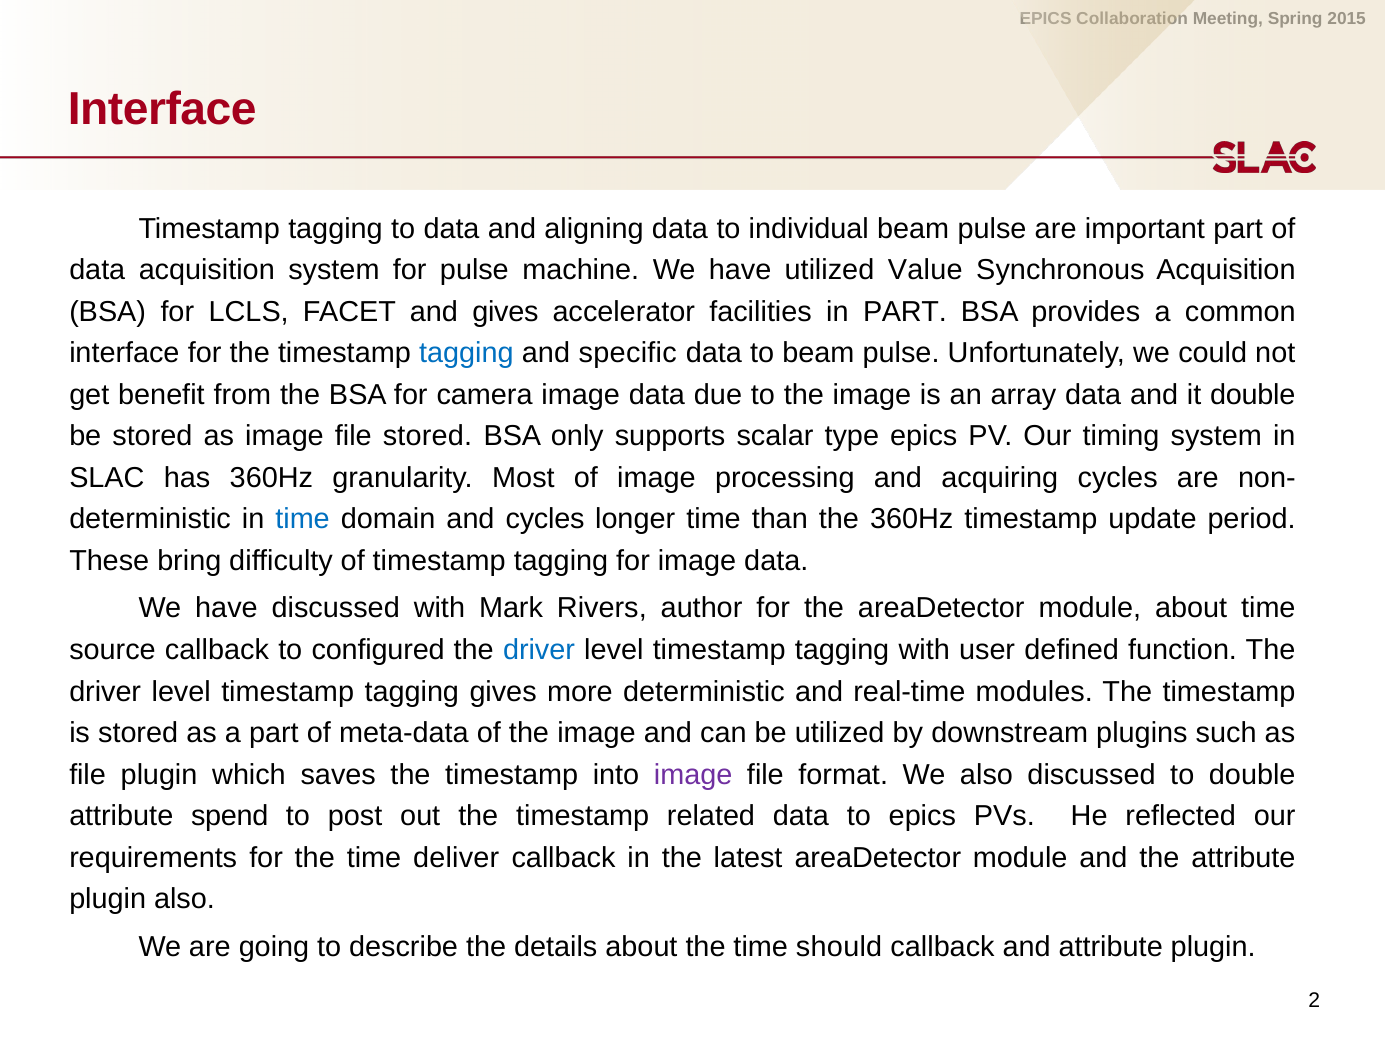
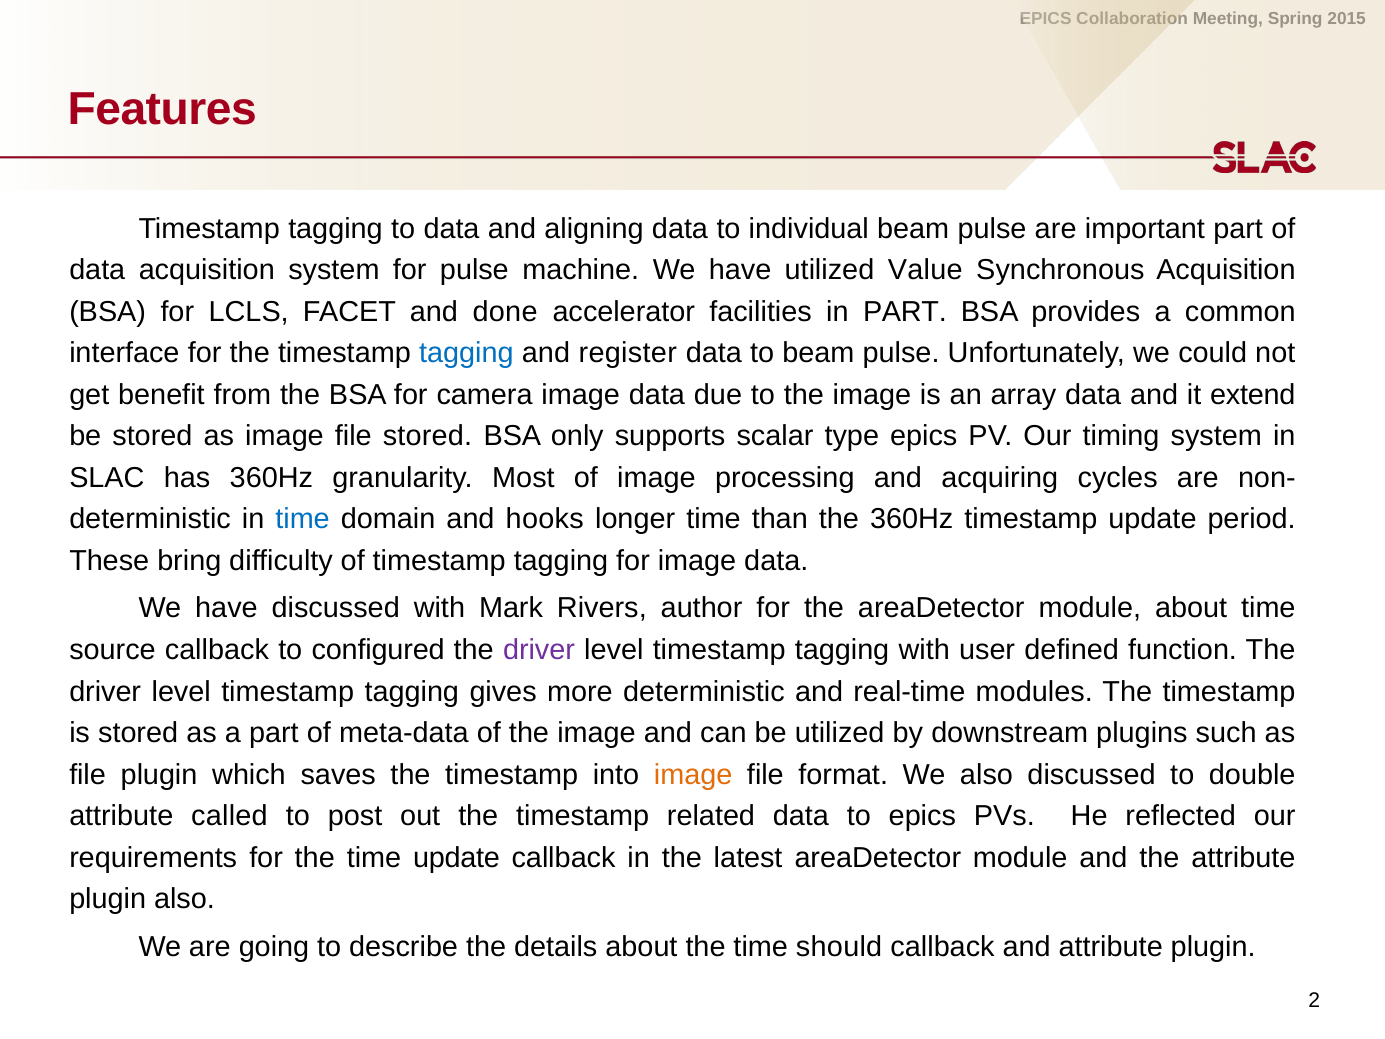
Interface at (162, 109): Interface -> Features
and gives: gives -> done
specific: specific -> register
it double: double -> extend
and cycles: cycles -> hooks
driver at (539, 650) colour: blue -> purple
image at (693, 774) colour: purple -> orange
spend: spend -> called
time deliver: deliver -> update
